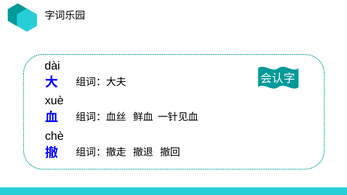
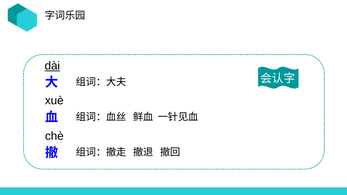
dài underline: none -> present
